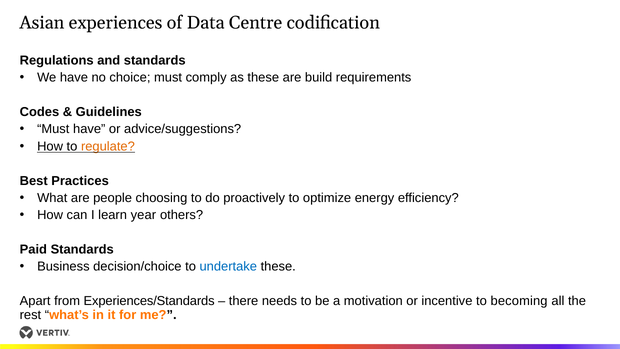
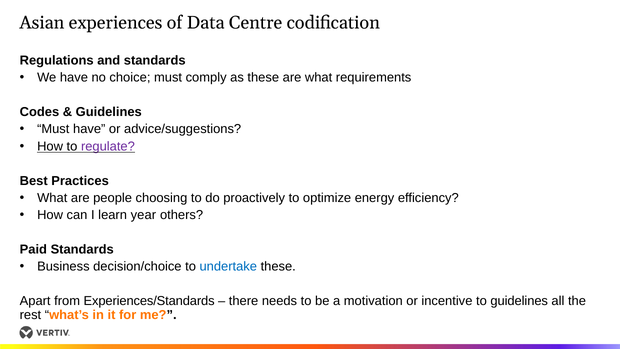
are build: build -> what
regulate colour: orange -> purple
to becoming: becoming -> guidelines
